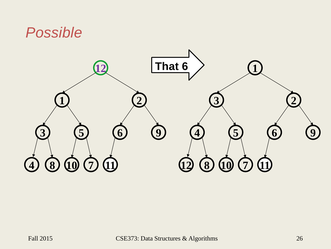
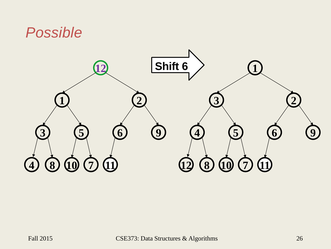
That: That -> Shift
